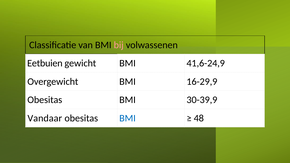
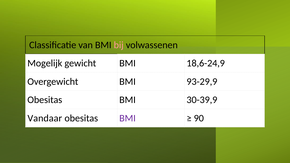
Eetbuien: Eetbuien -> Mogelijk
41,6-24,9: 41,6-24,9 -> 18,6-24,9
16-29,9: 16-29,9 -> 93-29,9
BMI at (128, 118) colour: blue -> purple
48: 48 -> 90
